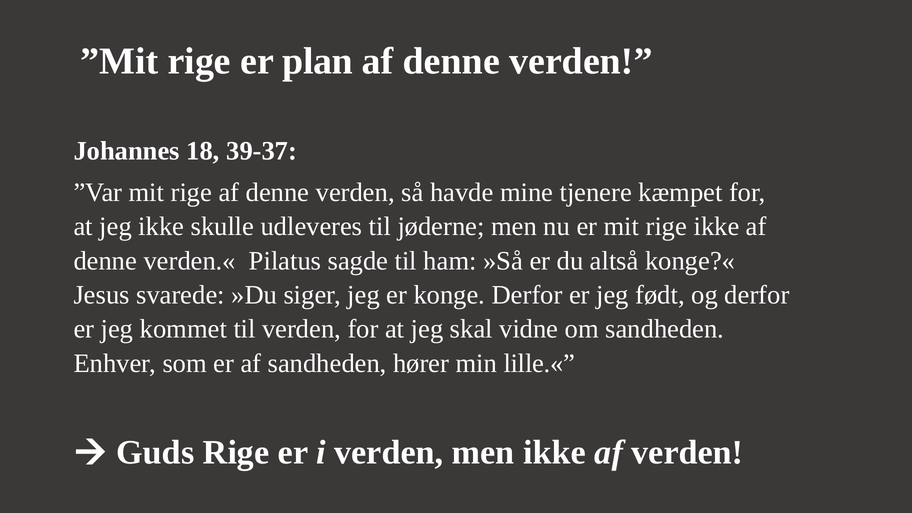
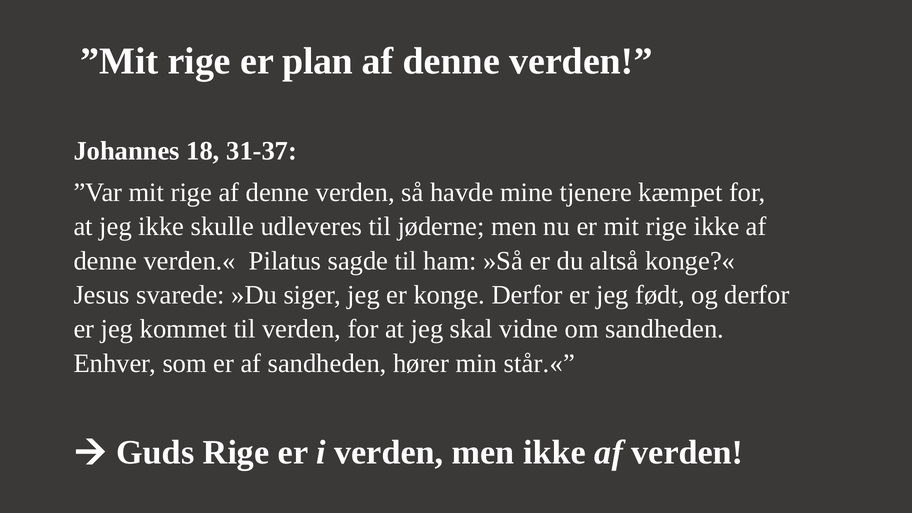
39-37: 39-37 -> 31-37
lille.«: lille.« -> står.«
